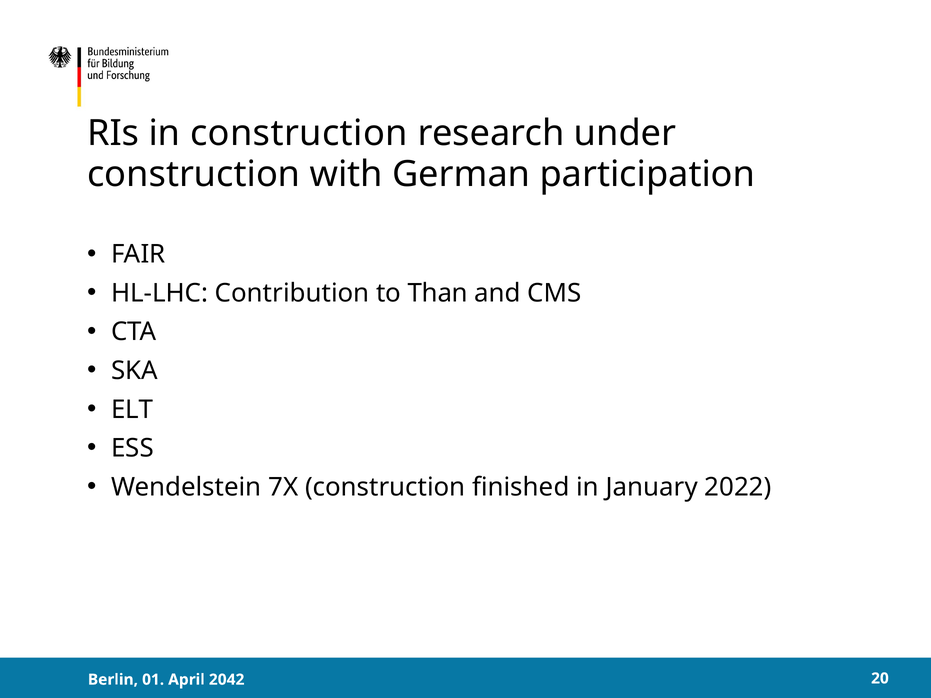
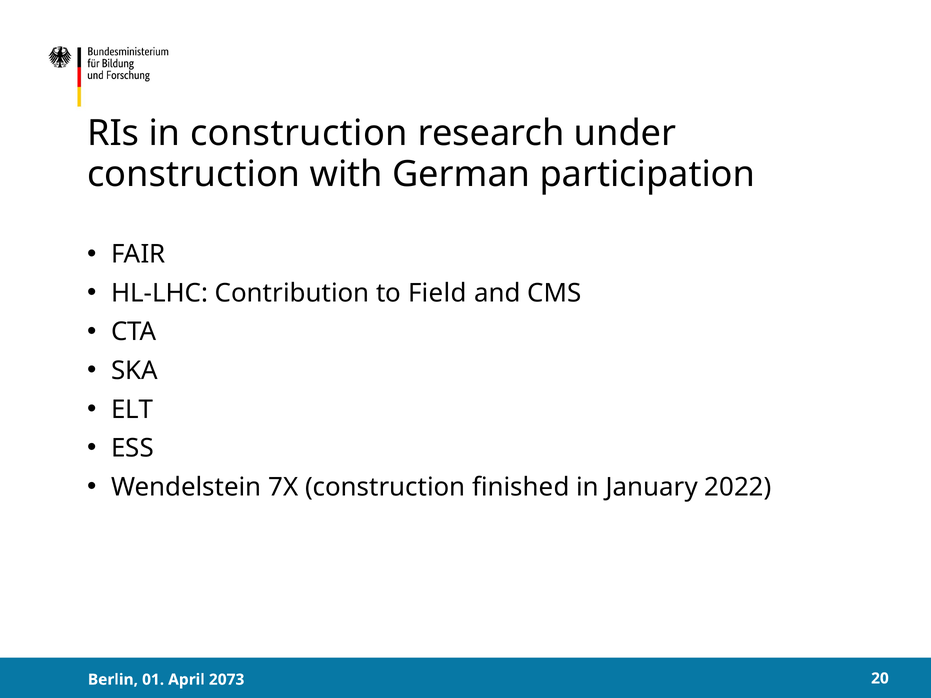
Than: Than -> Field
2042: 2042 -> 2073
